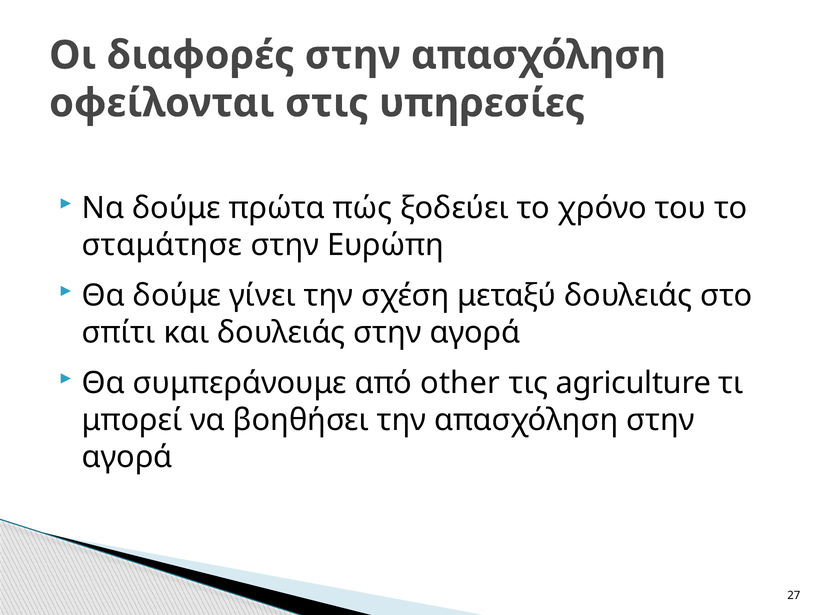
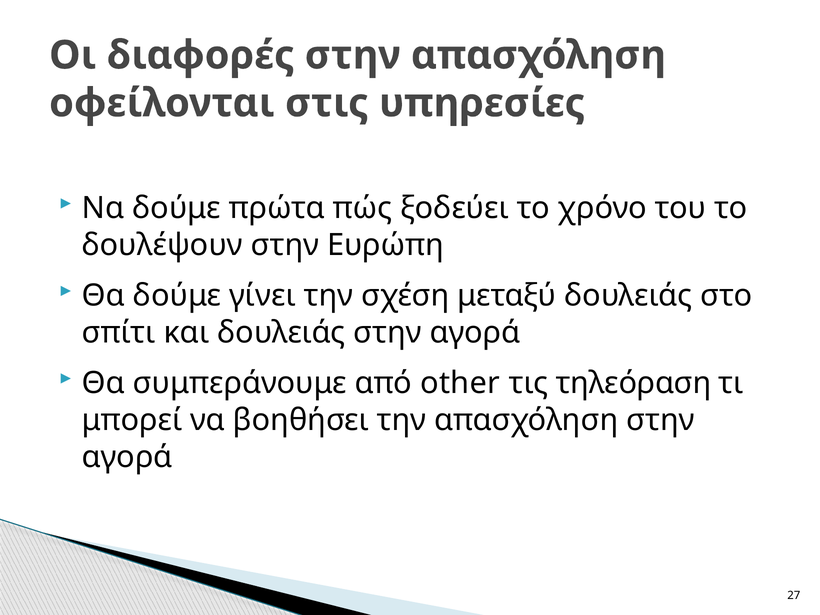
σταμάτησε: σταμάτησε -> δουλέψουν
agriculture: agriculture -> τηλεόραση
